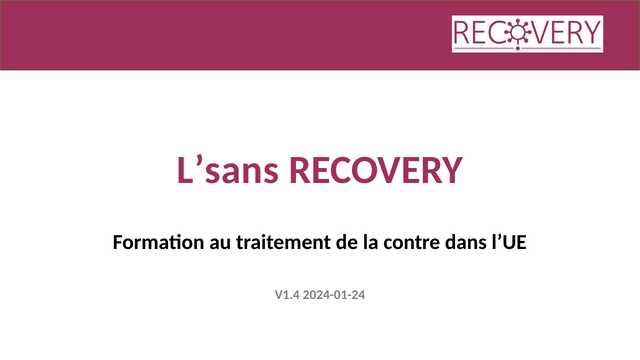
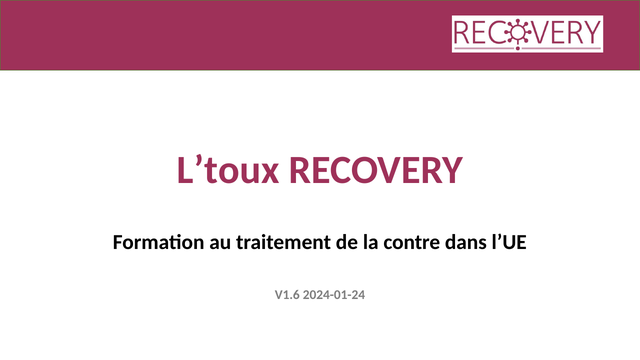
L’sans: L’sans -> L’toux
V1.4: V1.4 -> V1.6
